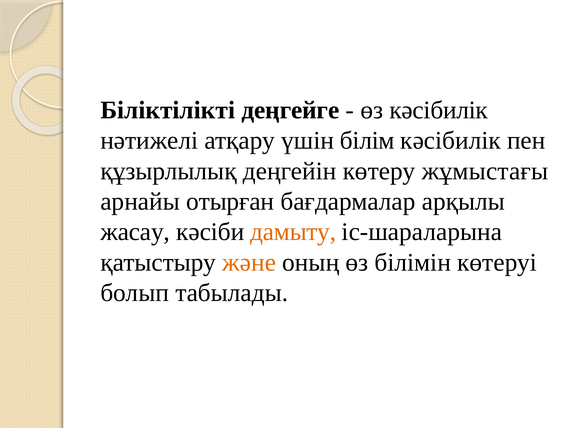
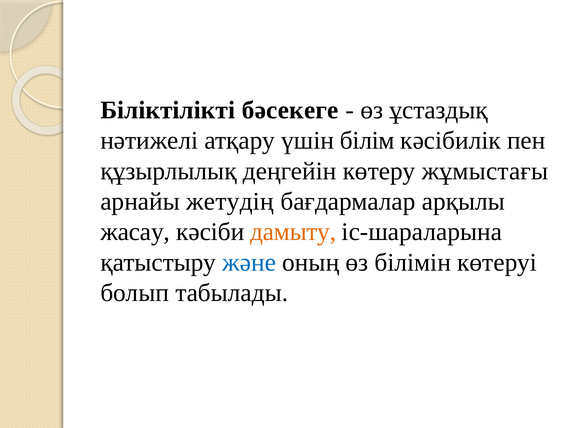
деңгейге: деңгейге -> бәсекеге
өз кәсібилік: кәсібилік -> ұстаздық
отырған: отырған -> жетудің
және colour: orange -> blue
